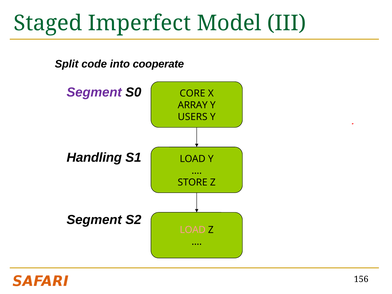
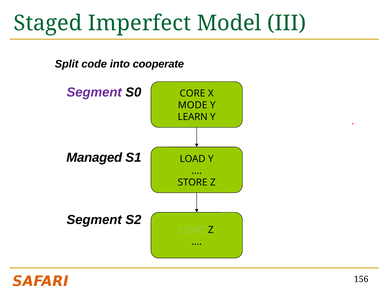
ARRAY: ARRAY -> MODE
USERS: USERS -> LEARN
Handling: Handling -> Managed
LOAD at (193, 230) colour: pink -> light green
